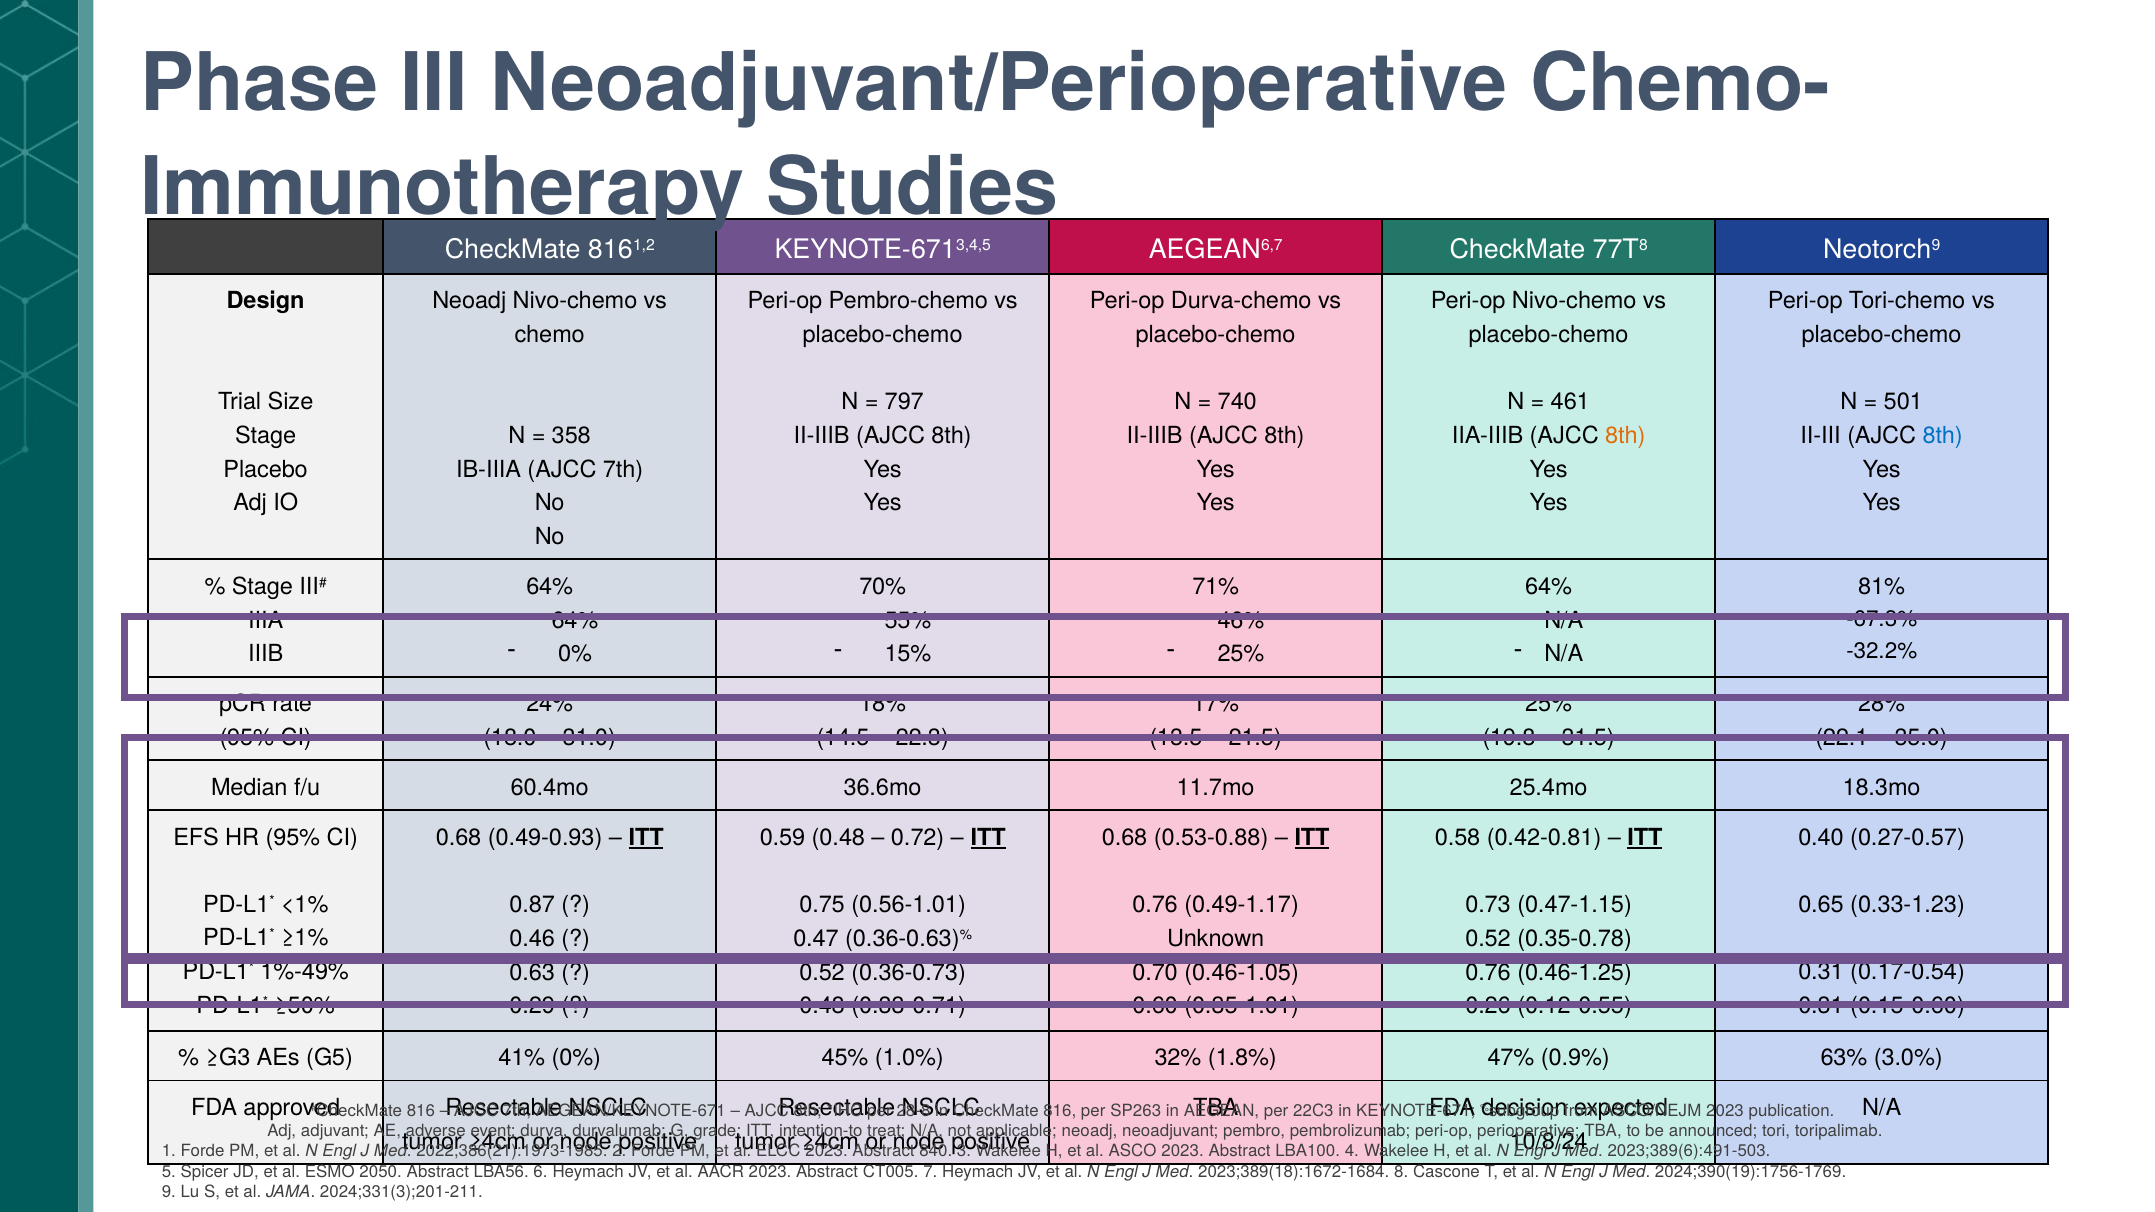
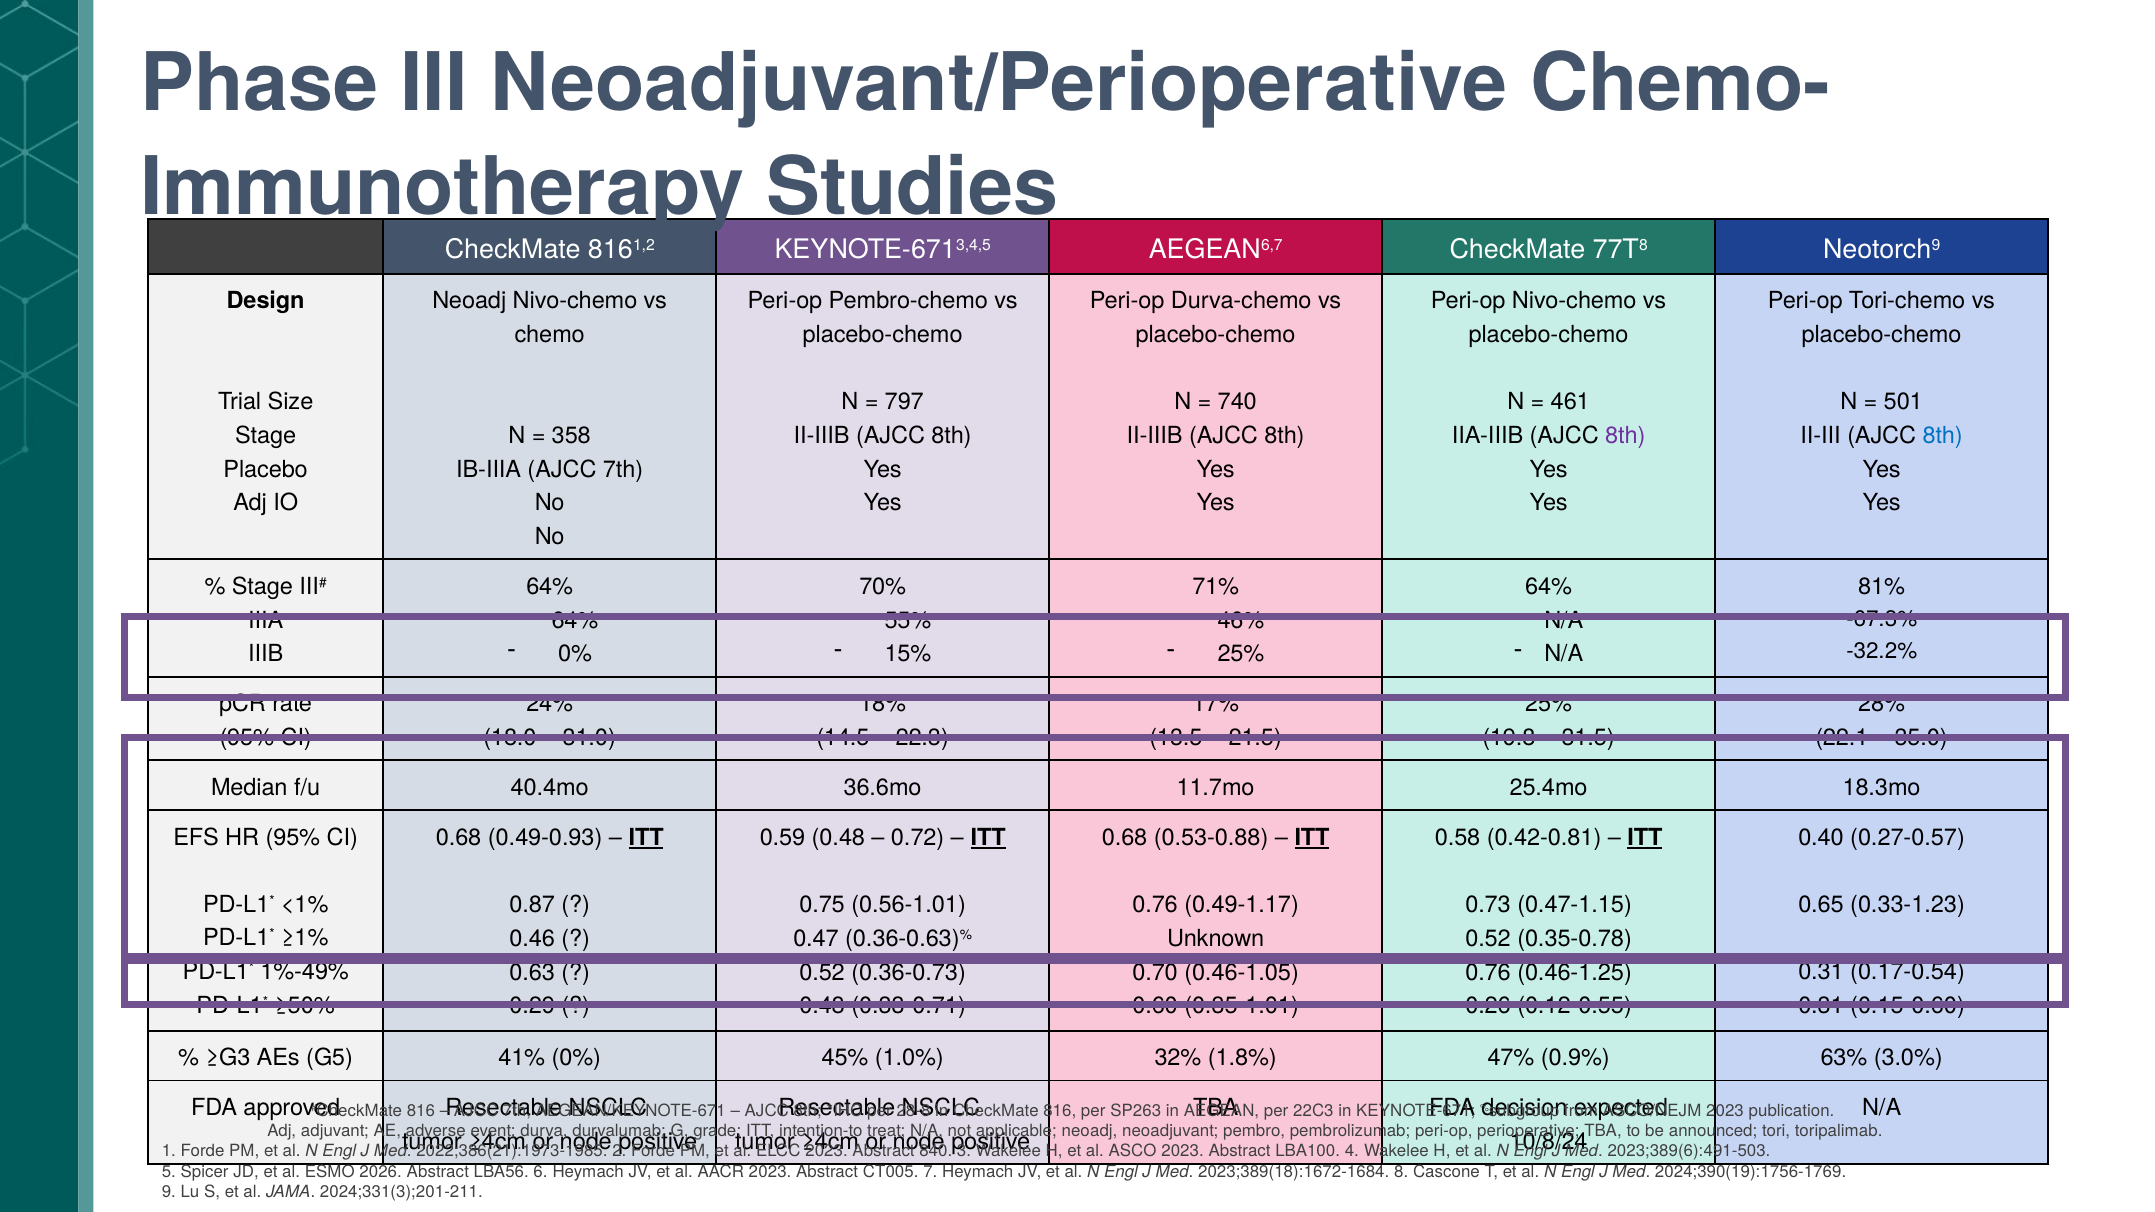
8th at (1625, 436) colour: orange -> purple
60.4mo: 60.4mo -> 40.4mo
2050: 2050 -> 2026
